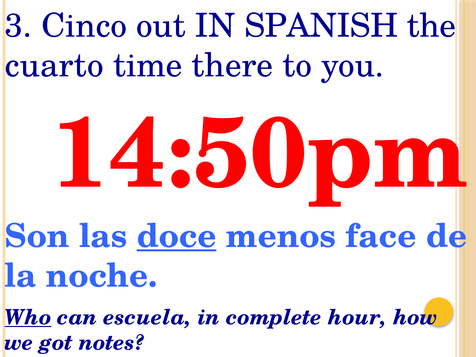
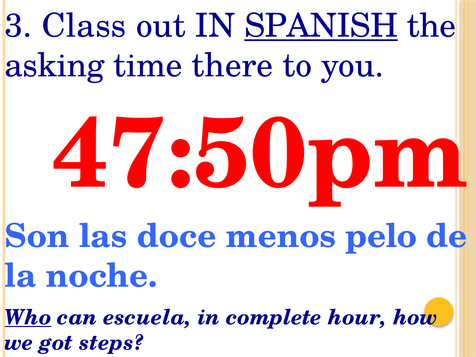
Cinco: Cinco -> Class
SPANISH underline: none -> present
cuarto: cuarto -> asking
14:50pm: 14:50pm -> 47:50pm
doce underline: present -> none
face: face -> pelo
notes: notes -> steps
